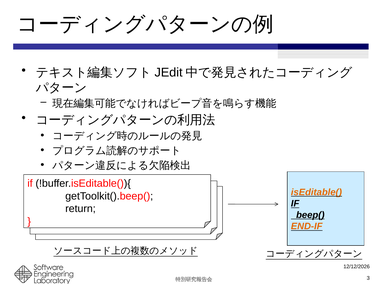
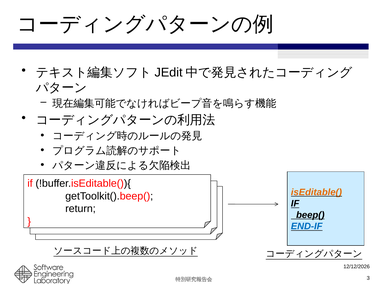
END-IF colour: orange -> blue
